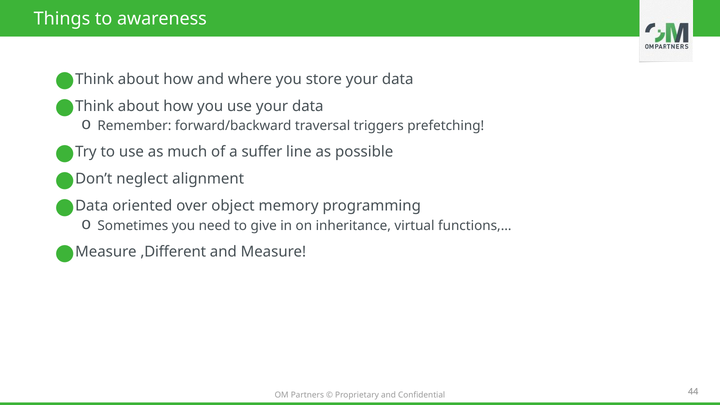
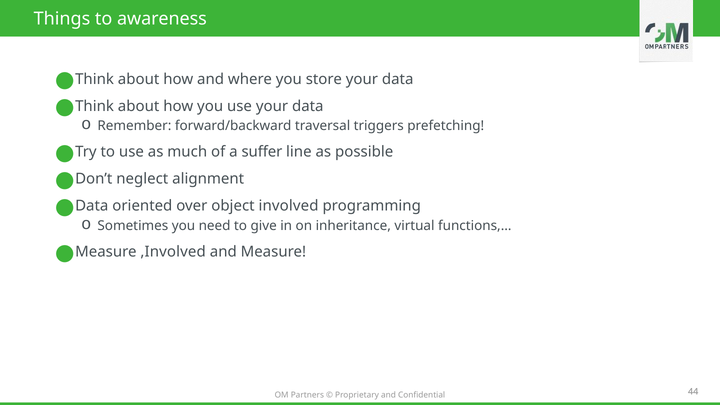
memory: memory -> involved
,Different: ,Different -> ,Involved
